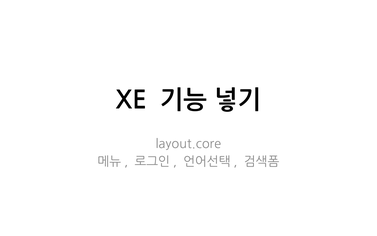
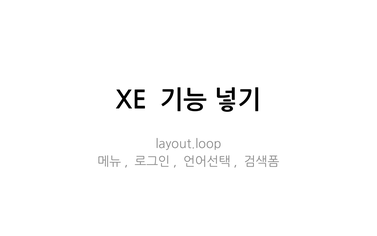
layout.core: layout.core -> layout.loop
